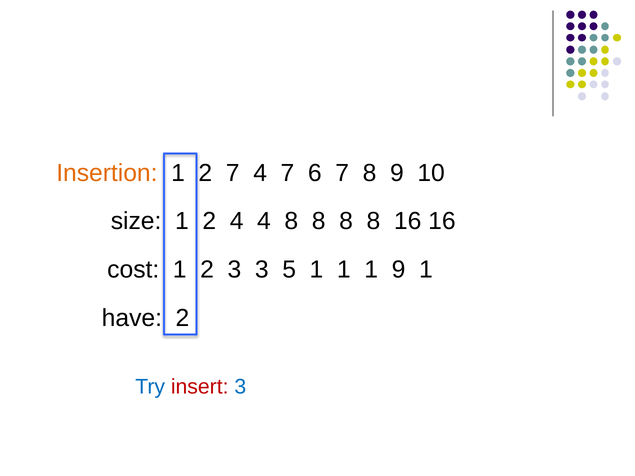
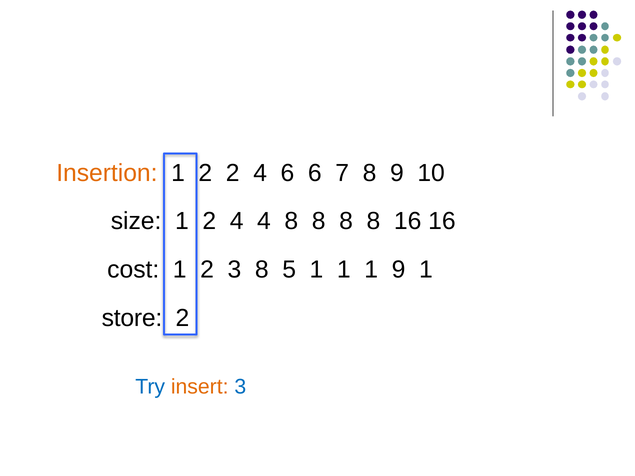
7 at (233, 173): 7 -> 2
4 7: 7 -> 6
3 3: 3 -> 8
have: have -> store
insert colour: red -> orange
